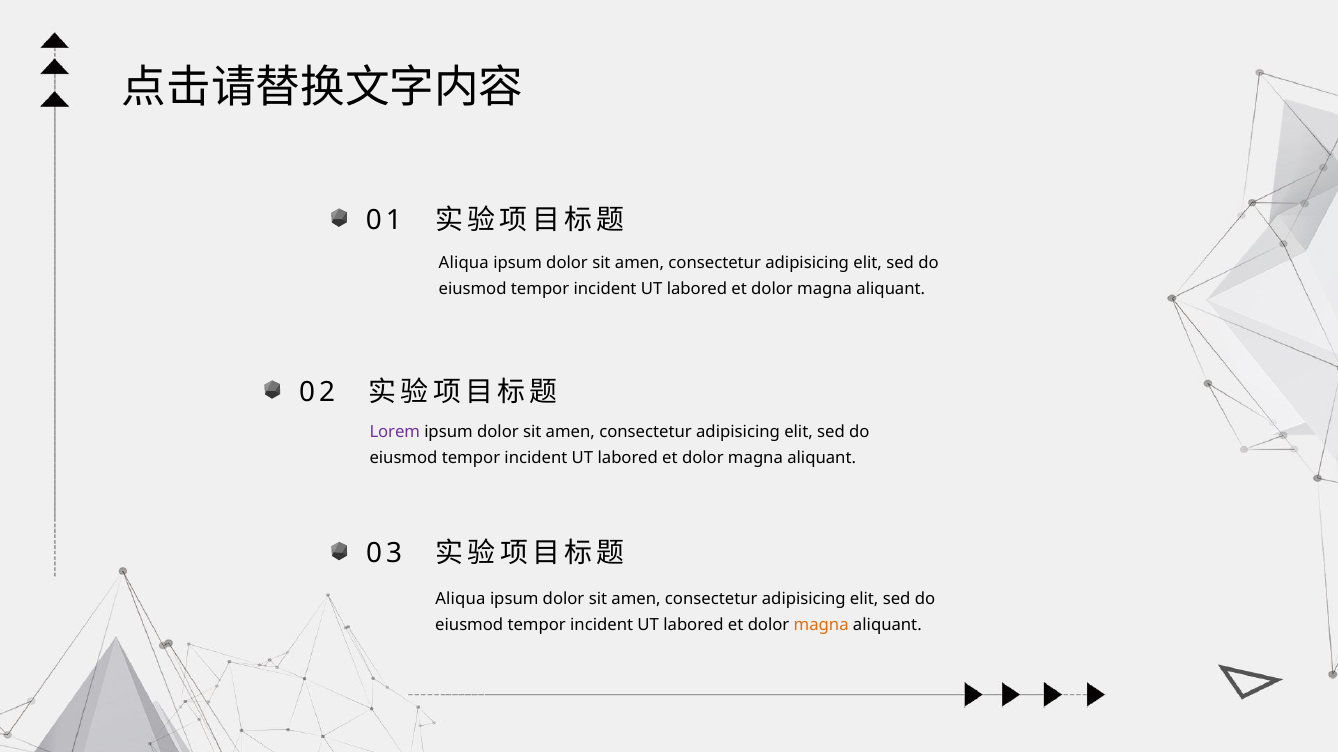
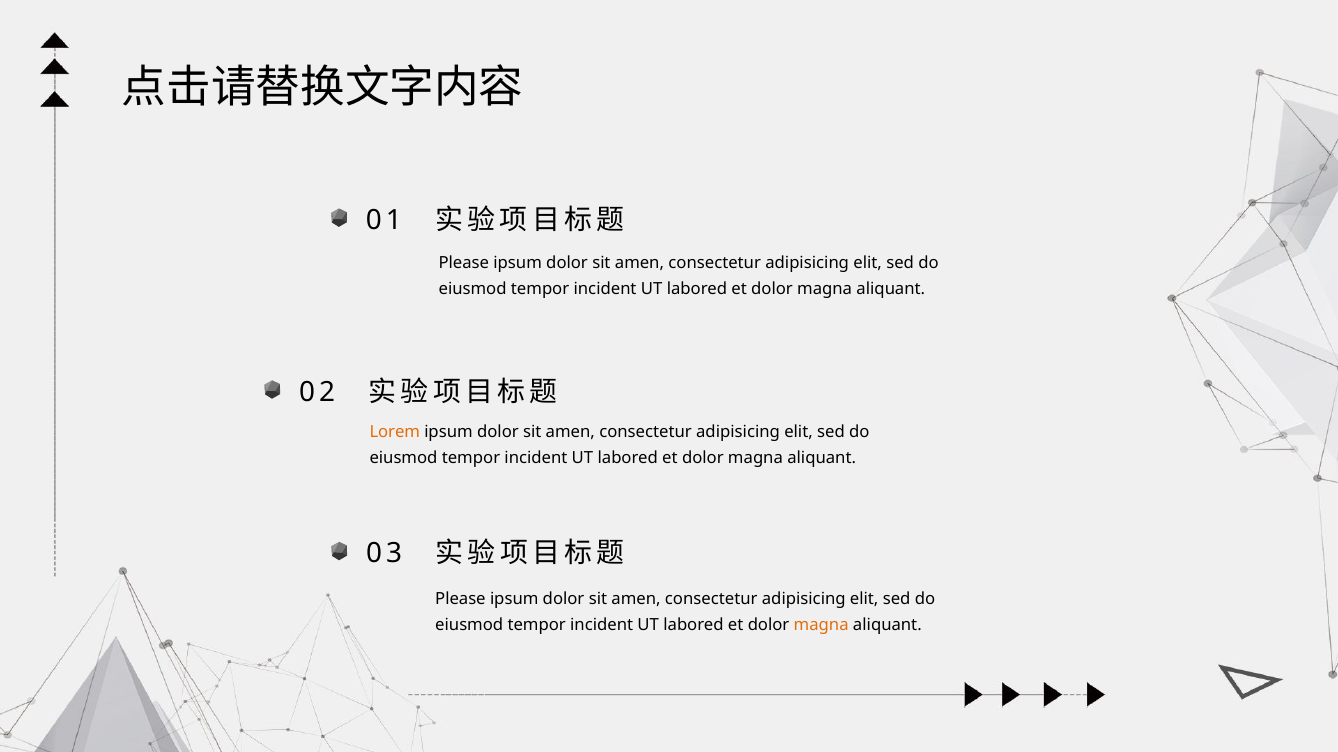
Aliqua at (464, 263): Aliqua -> Please
Lorem colour: purple -> orange
Aliqua at (460, 600): Aliqua -> Please
